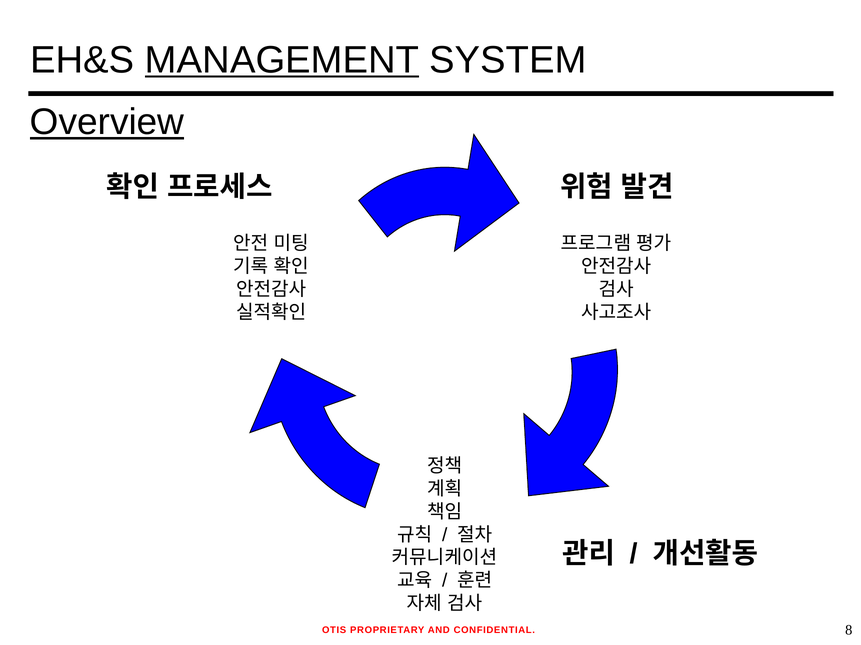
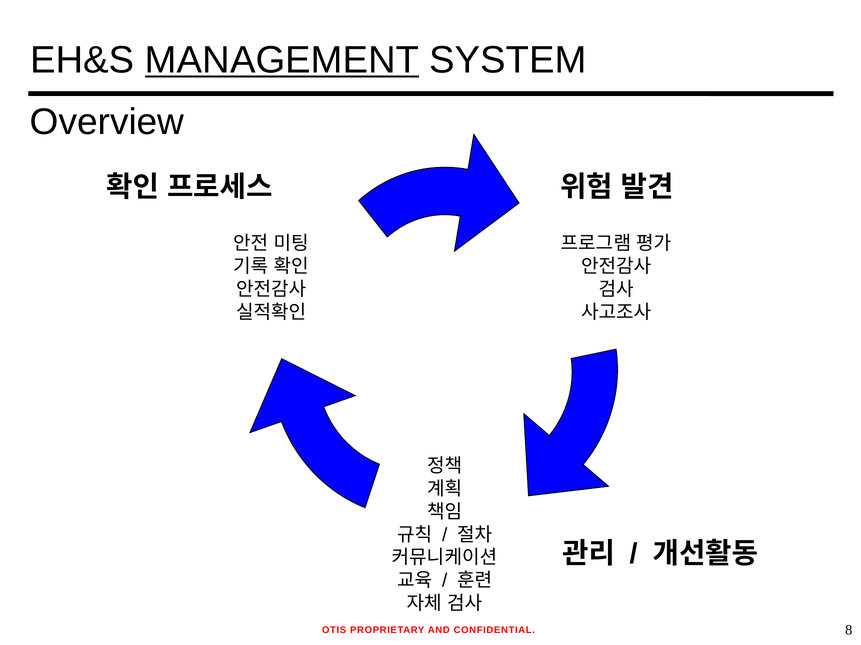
Overview underline: present -> none
